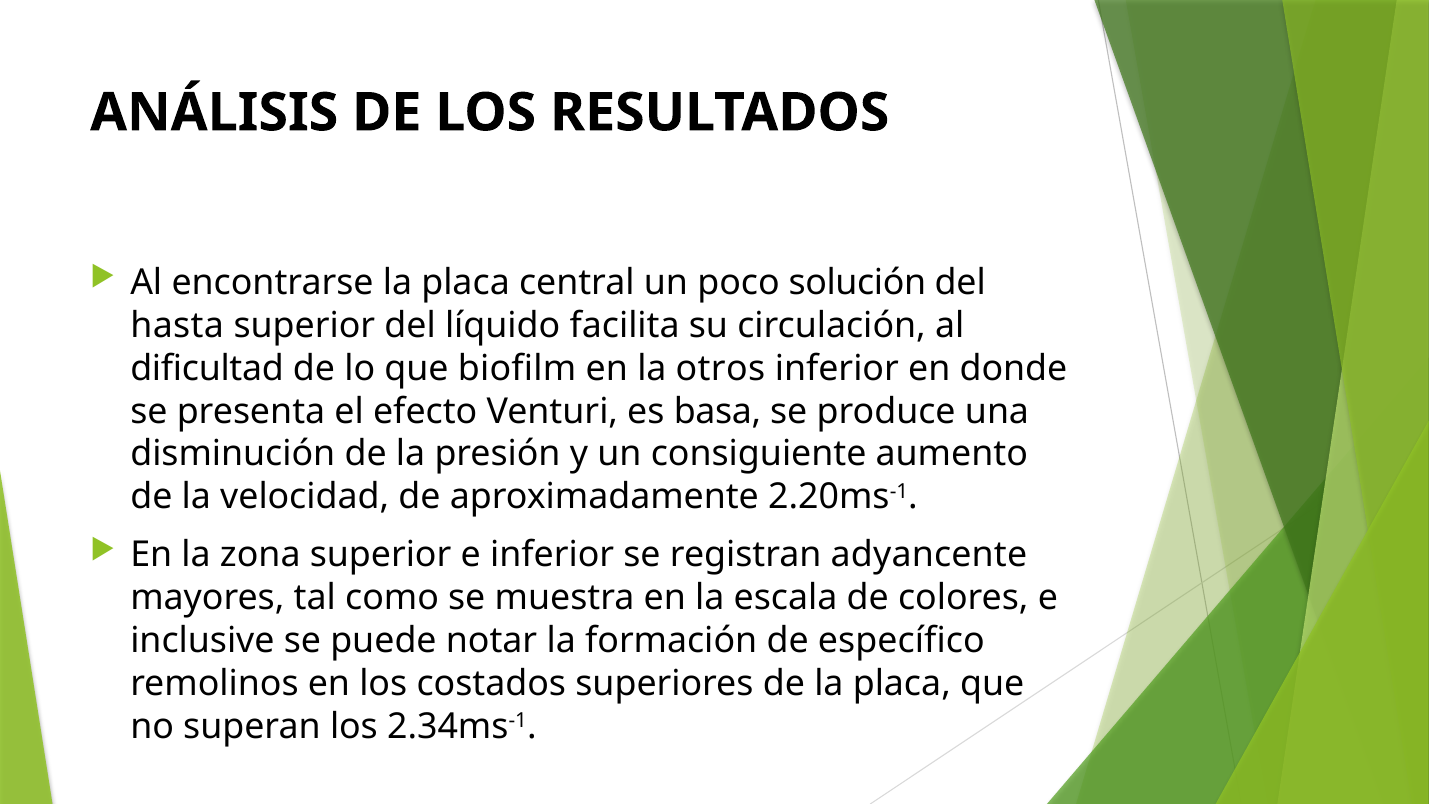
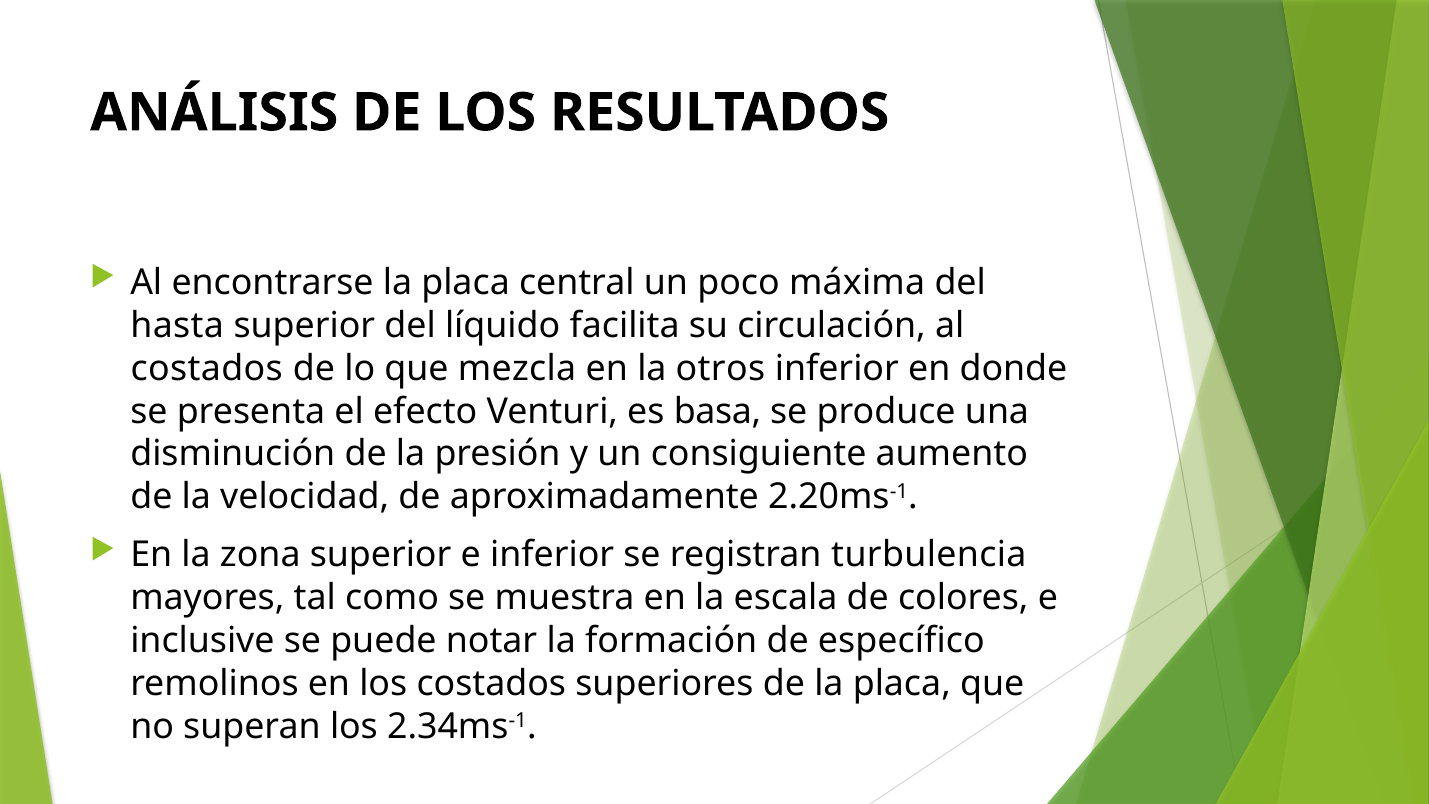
solución: solución -> máxima
dificultad at (207, 368): dificultad -> costados
biofilm: biofilm -> mezcla
adyancente: adyancente -> turbulencia
